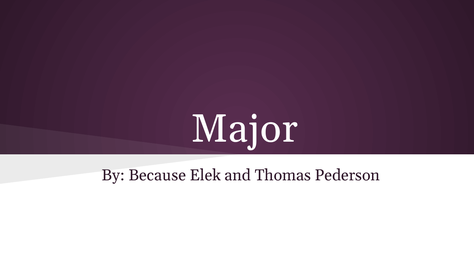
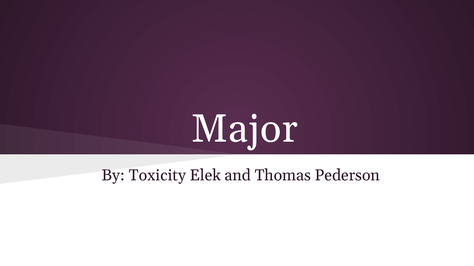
Because: Because -> Toxicity
